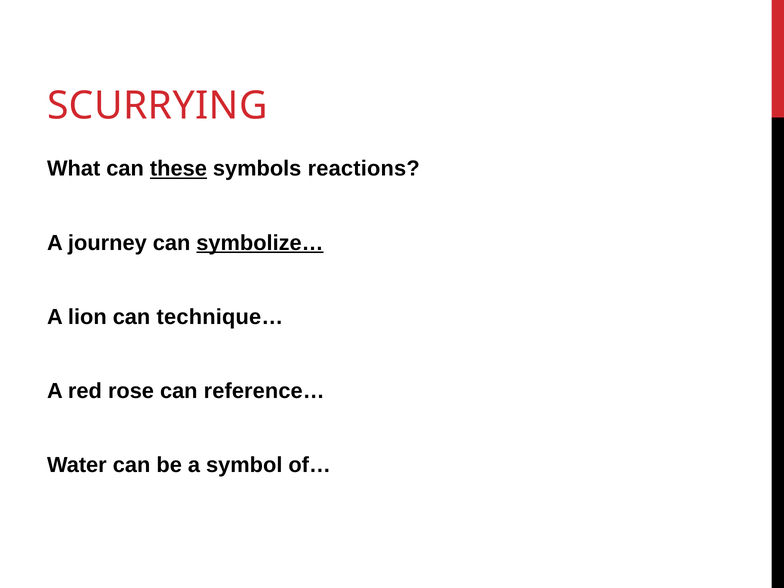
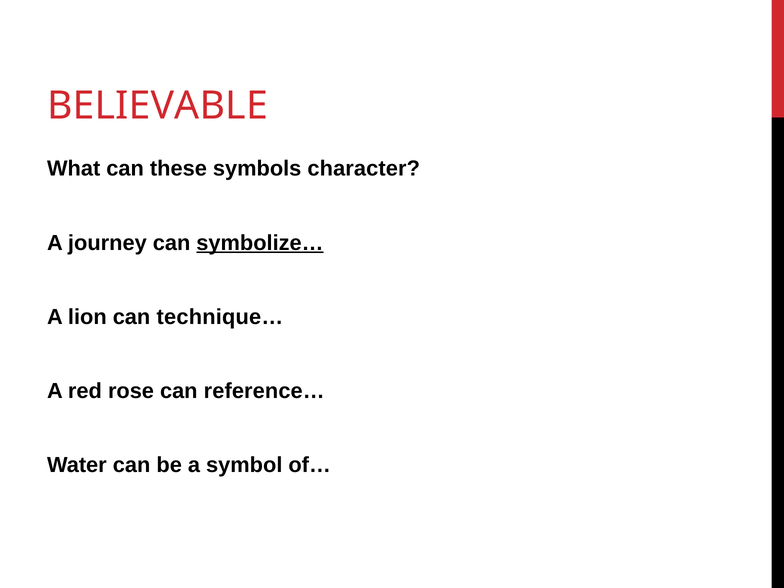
SCURRYING: SCURRYING -> BELIEVABLE
these underline: present -> none
reactions: reactions -> character
